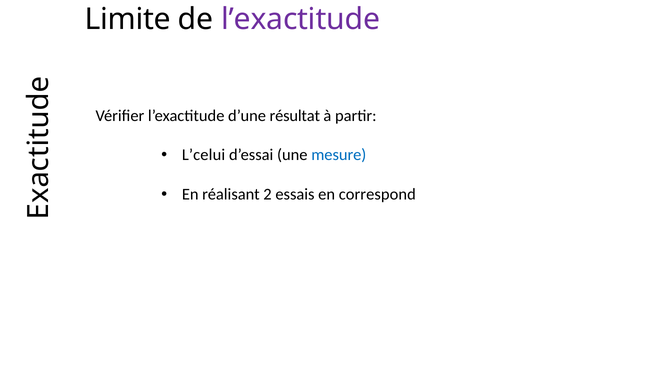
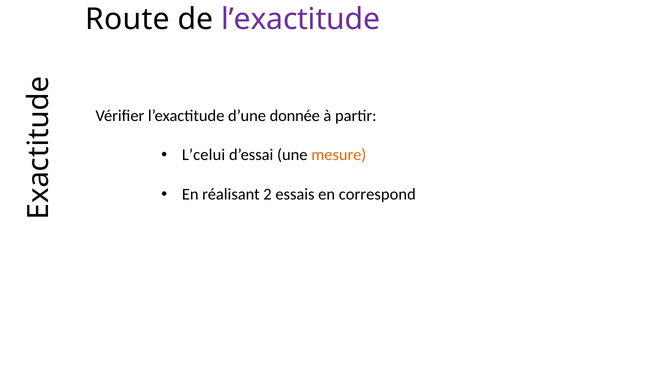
Limite: Limite -> Route
résultat: résultat -> donnée
mesure colour: blue -> orange
